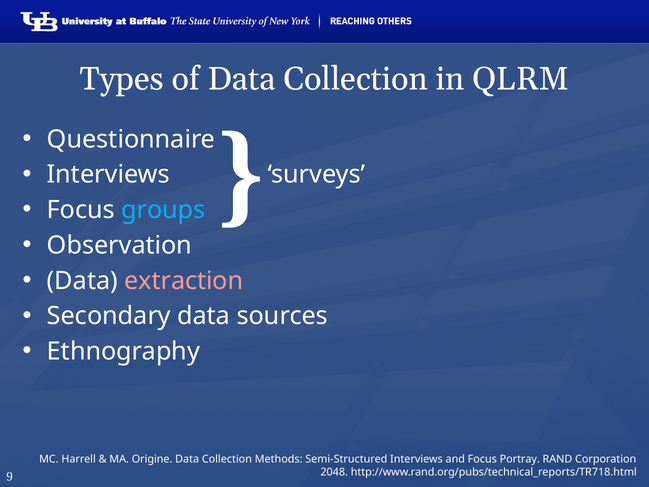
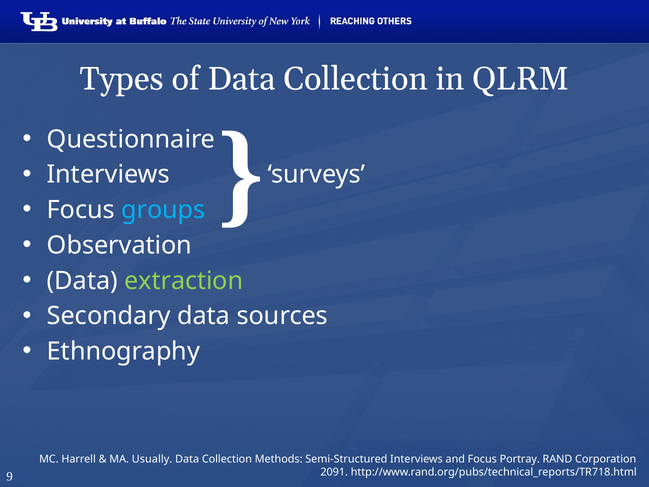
extraction colour: pink -> light green
Origine: Origine -> Usually
2048: 2048 -> 2091
